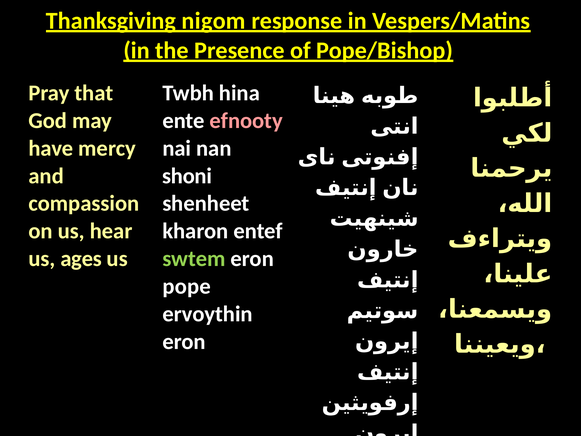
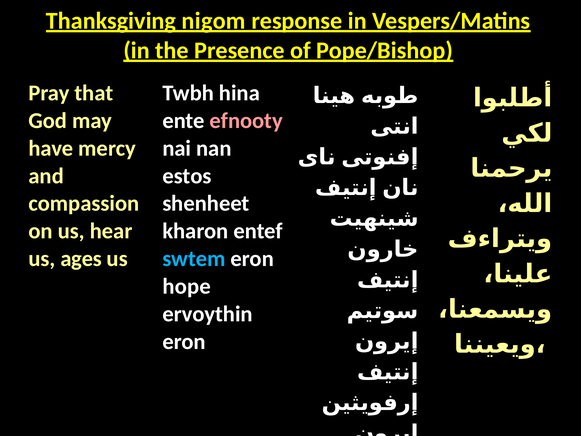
shoni: shoni -> estos
swtem colour: light green -> light blue
pope: pope -> hope
